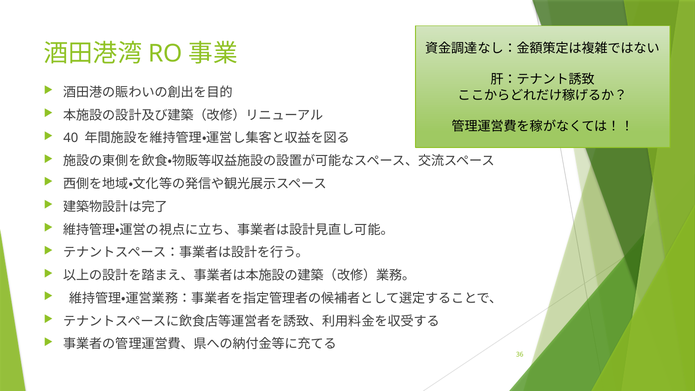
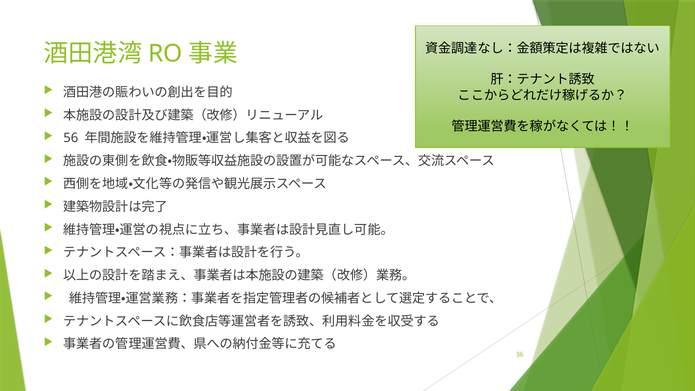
40: 40 -> 56
